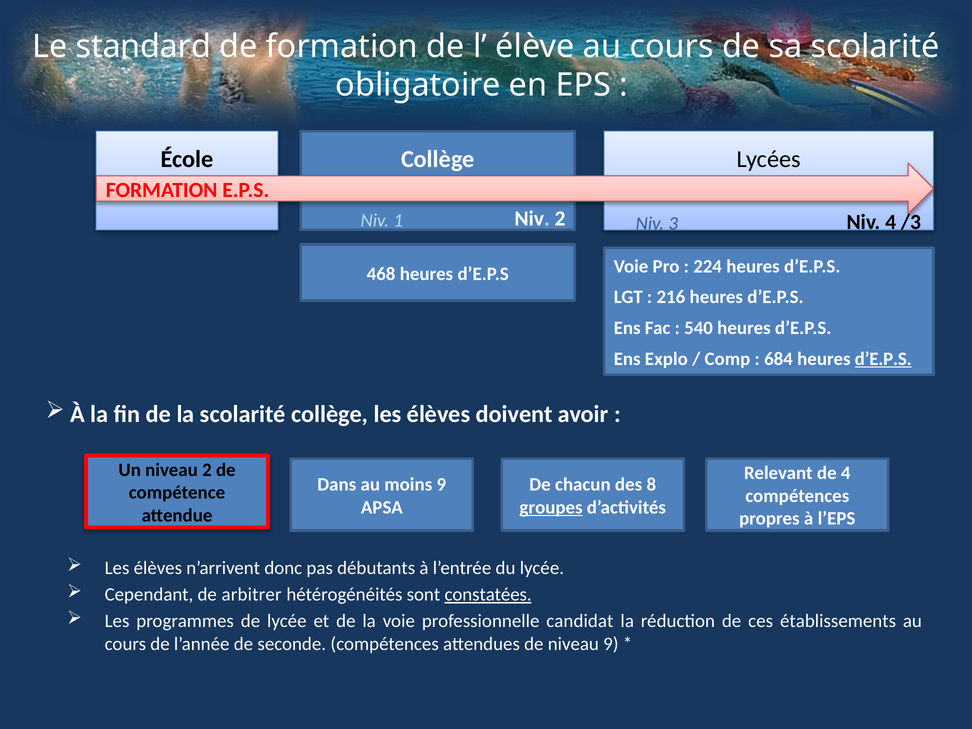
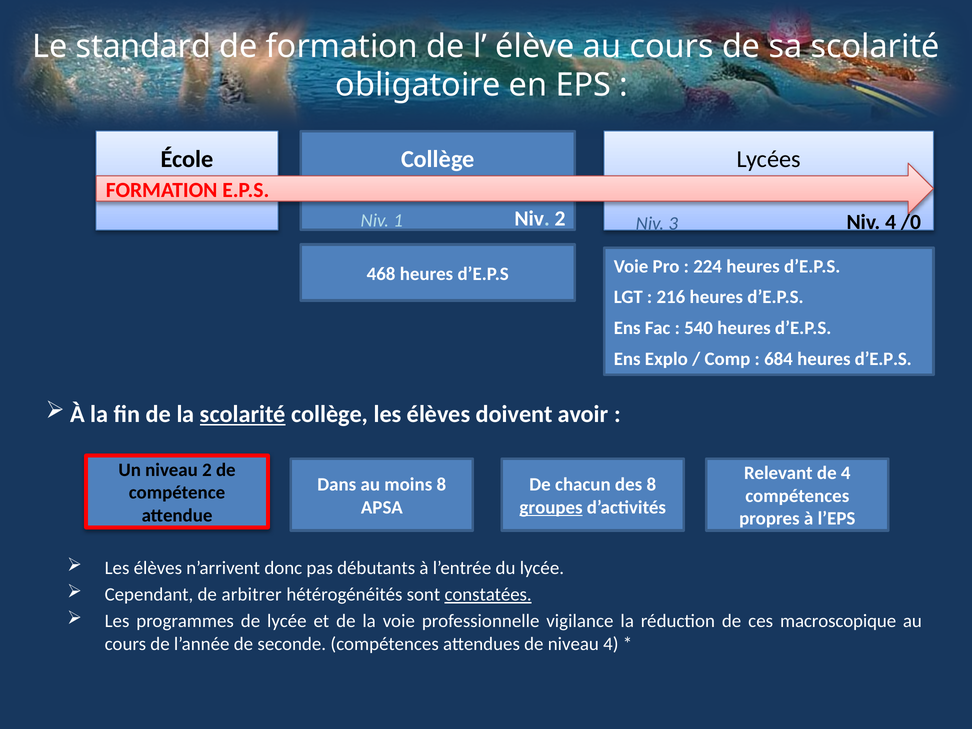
/3: /3 -> /0
d’E.P.S at (883, 359) underline: present -> none
scolarité at (243, 414) underline: none -> present
moins 9: 9 -> 8
candidat: candidat -> vigilance
établissements: établissements -> macroscopique
niveau 9: 9 -> 4
